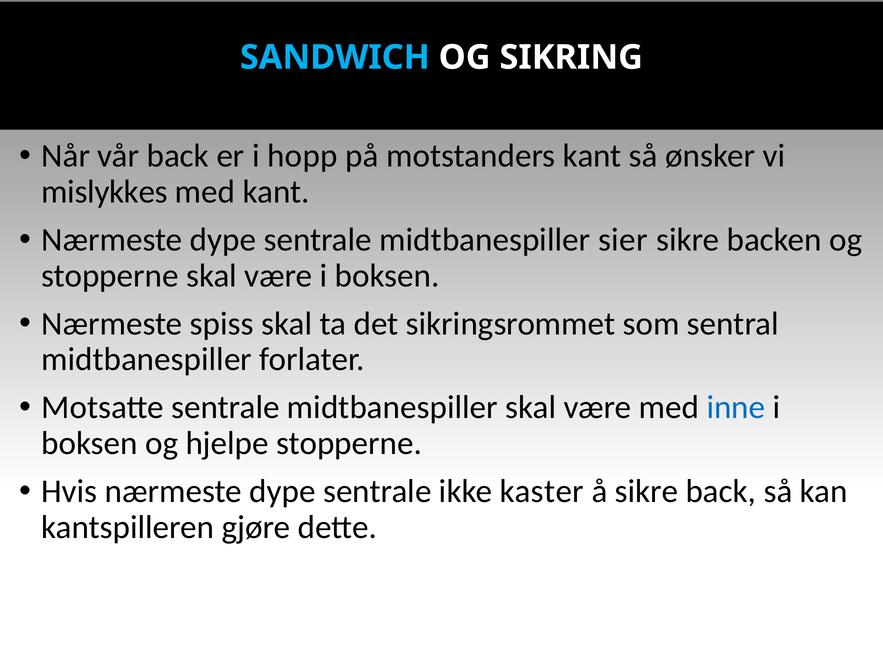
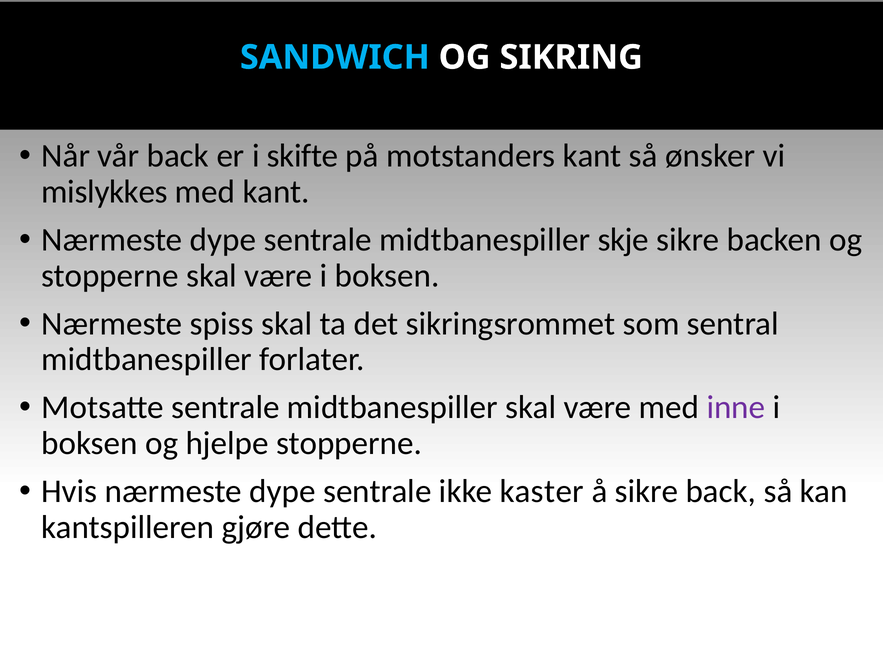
hopp: hopp -> skifte
sier: sier -> skje
inne colour: blue -> purple
